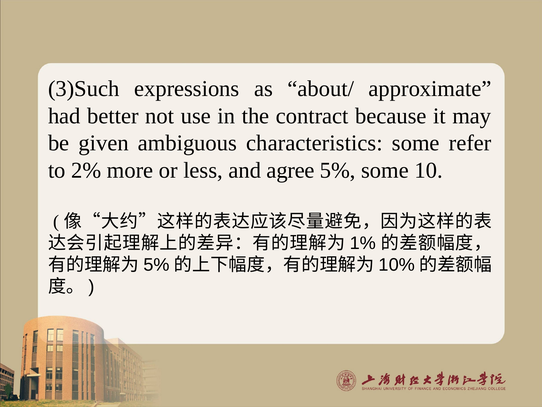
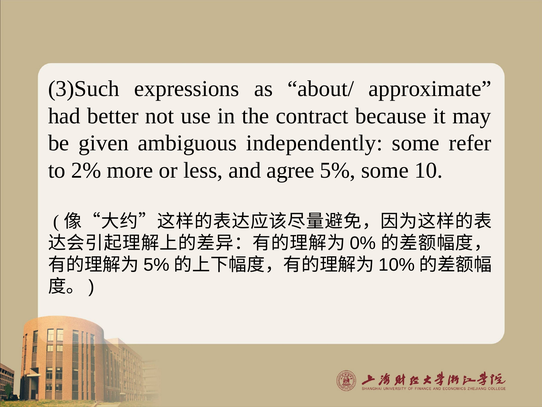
characteristics: characteristics -> independently
1%: 1% -> 0%
